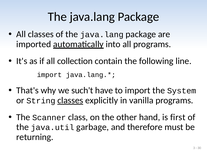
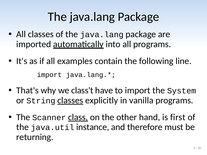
collection: collection -> examples
such't: such't -> class't
class underline: none -> present
garbage: garbage -> instance
